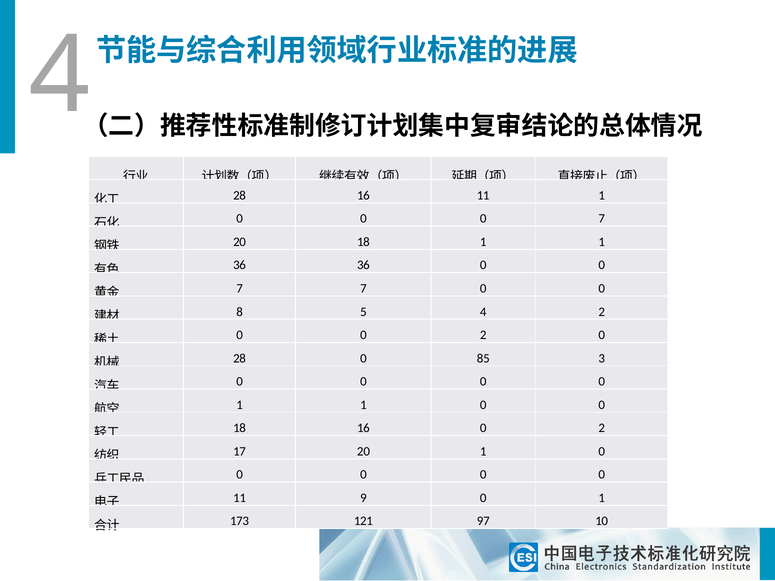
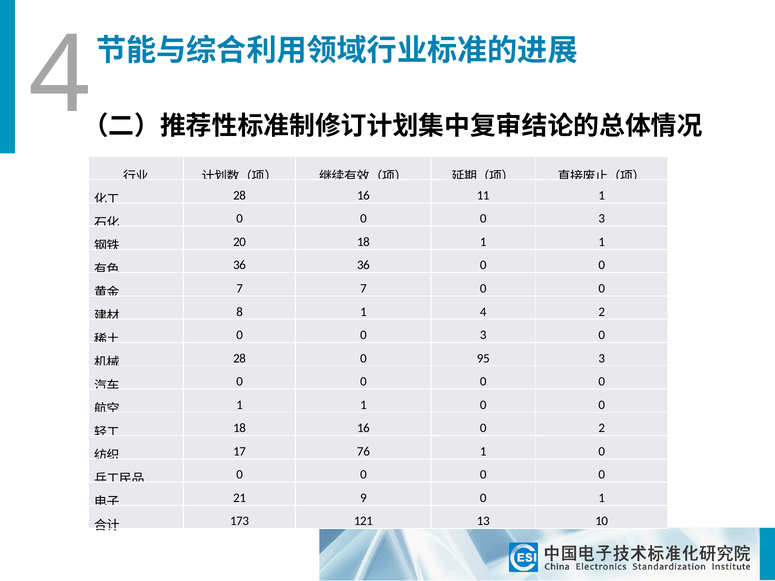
0 0 0 7: 7 -> 3
8 5: 5 -> 1
2 at (483, 335): 2 -> 3
85: 85 -> 95
17 20: 20 -> 76
11 at (240, 498): 11 -> 21
97: 97 -> 13
